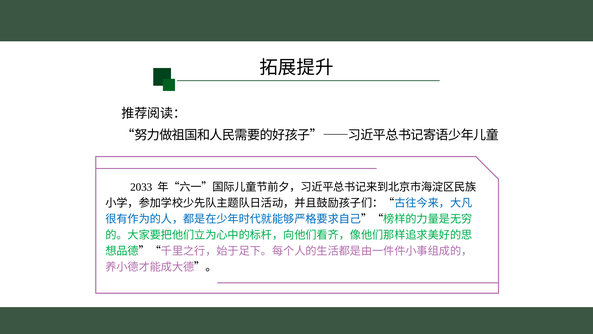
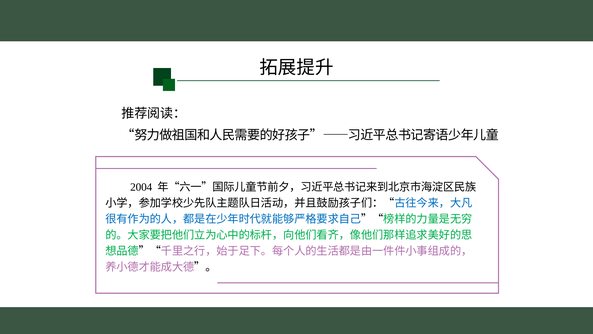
2033: 2033 -> 2004
